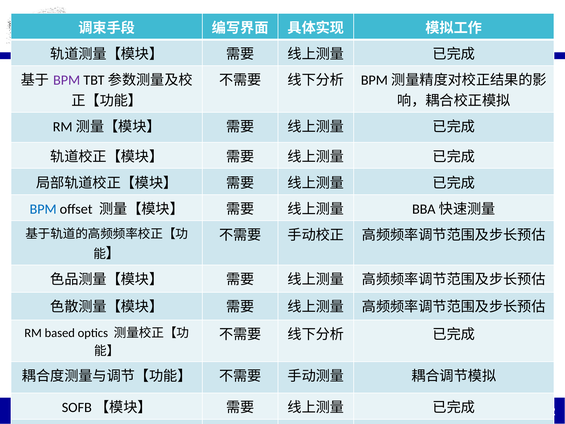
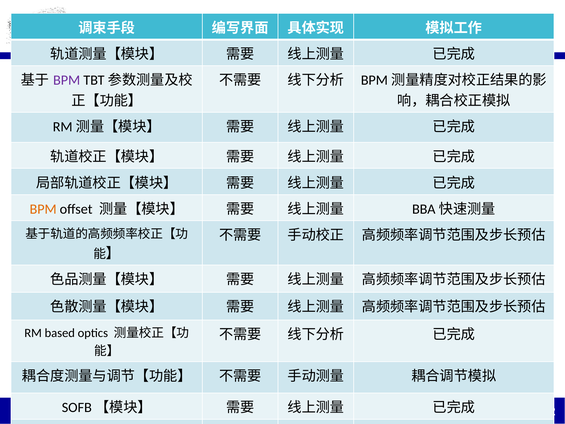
BPM at (43, 209) colour: blue -> orange
